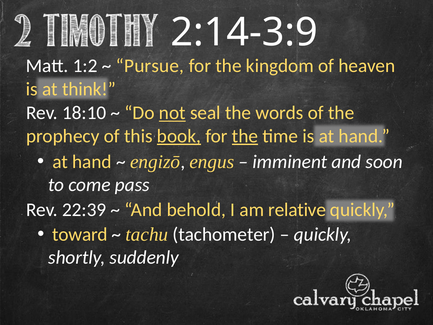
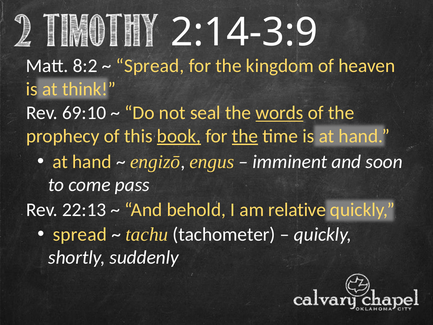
1:2: 1:2 -> 8:2
Pursue at (150, 66): Pursue -> Spread
18:10: 18:10 -> 69:10
not underline: present -> none
words underline: none -> present
22:39: 22:39 -> 22:13
toward at (80, 234): toward -> spread
